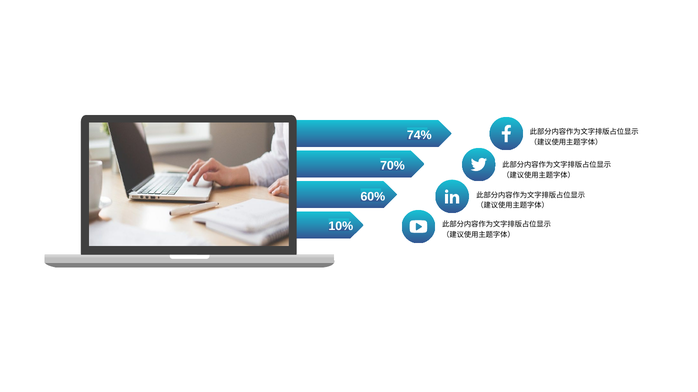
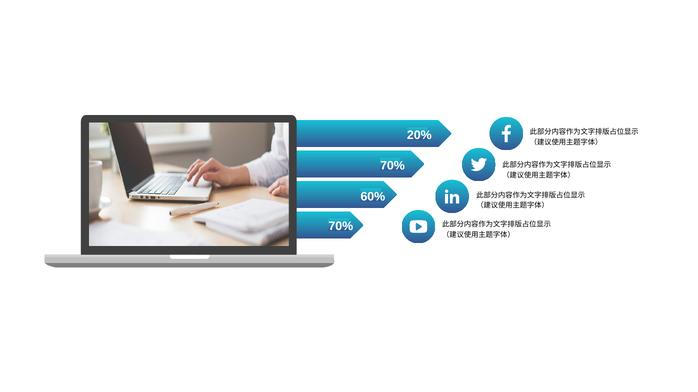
74%: 74% -> 20%
10% at (341, 226): 10% -> 70%
